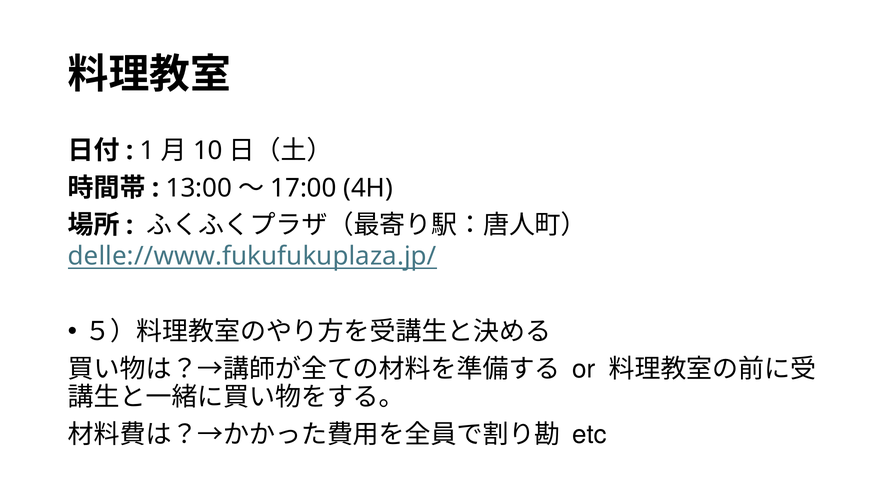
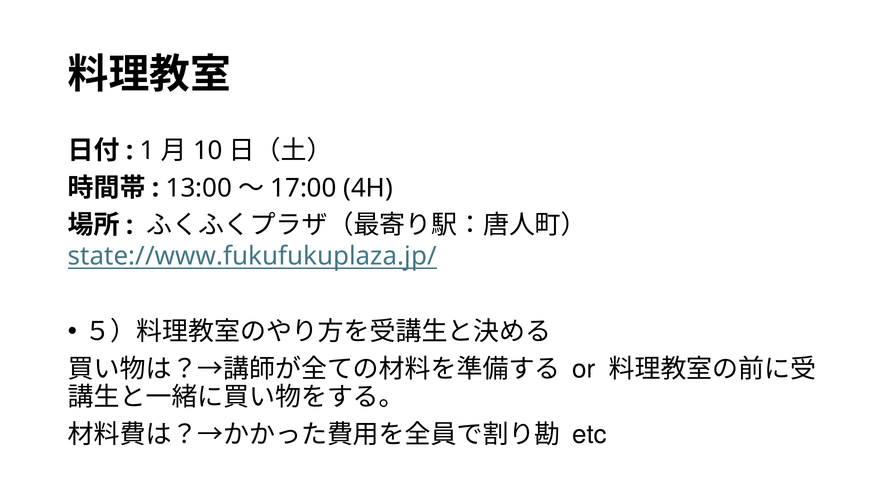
delle://www.fukufukuplaza.jp/: delle://www.fukufukuplaza.jp/ -> state://www.fukufukuplaza.jp/
